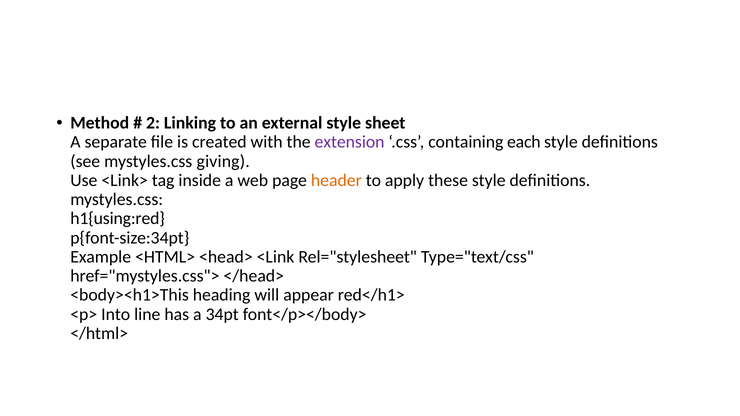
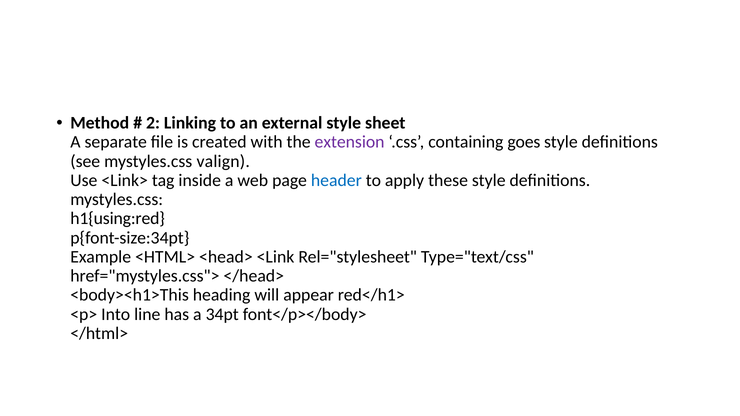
each: each -> goes
giving: giving -> valign
header colour: orange -> blue
